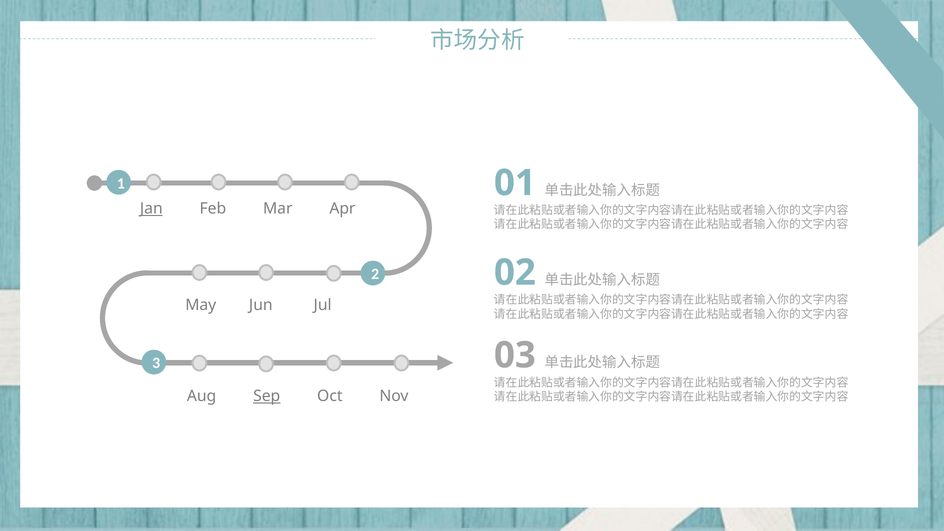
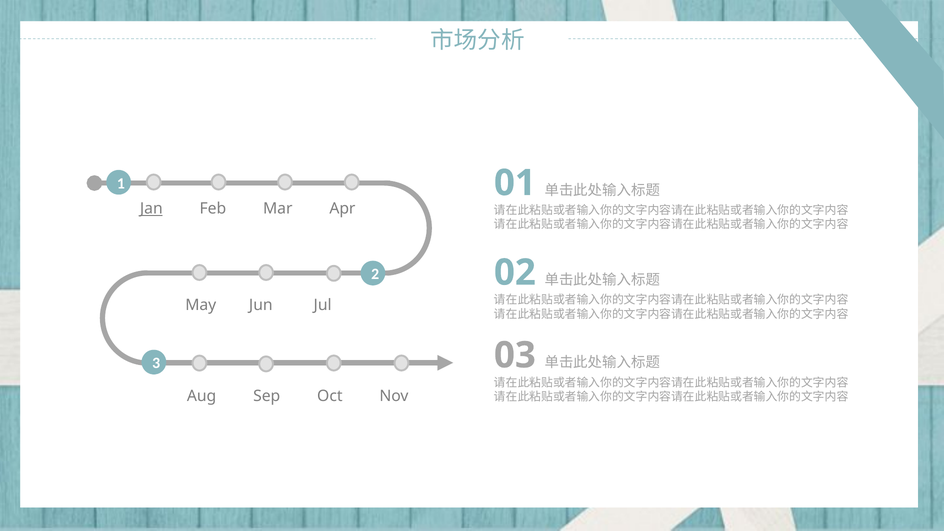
Sep underline: present -> none
